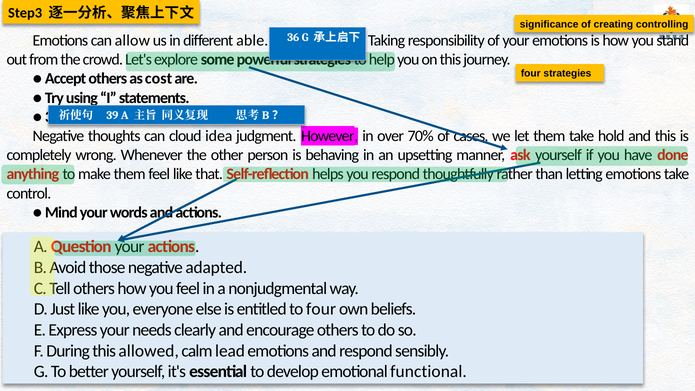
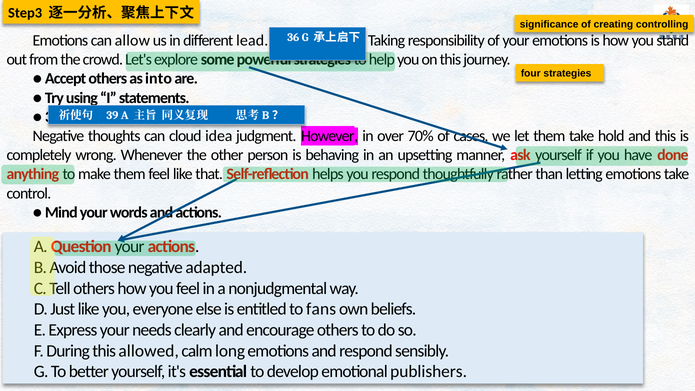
able: able -> lead
cost: cost -> into
to four: four -> fans
lead: lead -> long
functional: functional -> publishers
